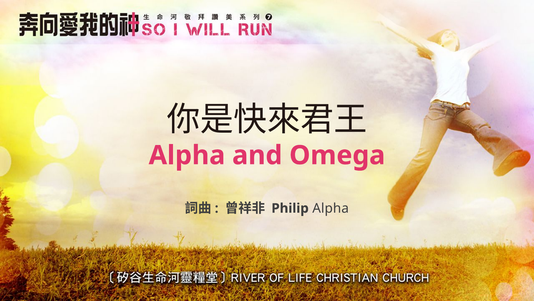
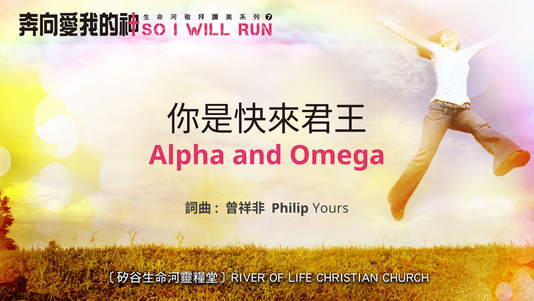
Philip Alpha: Alpha -> Yours
